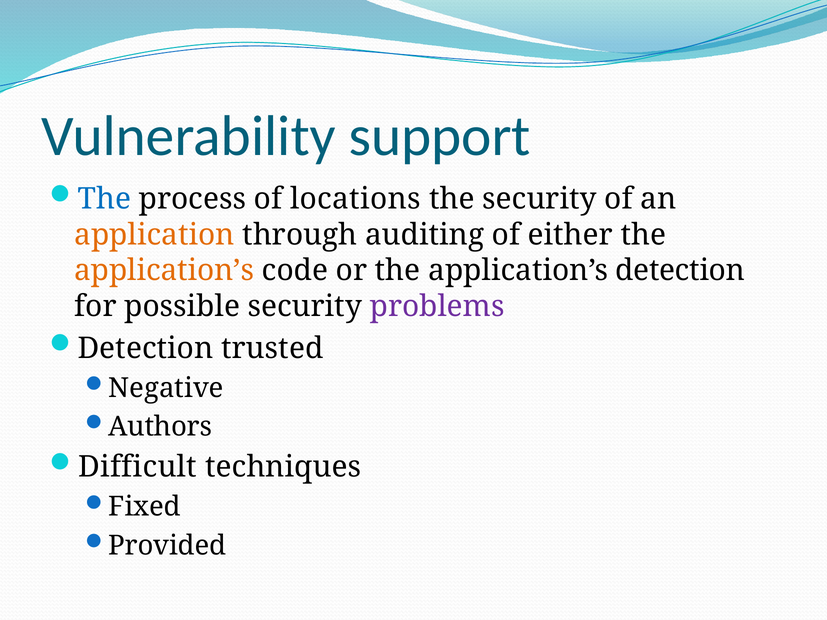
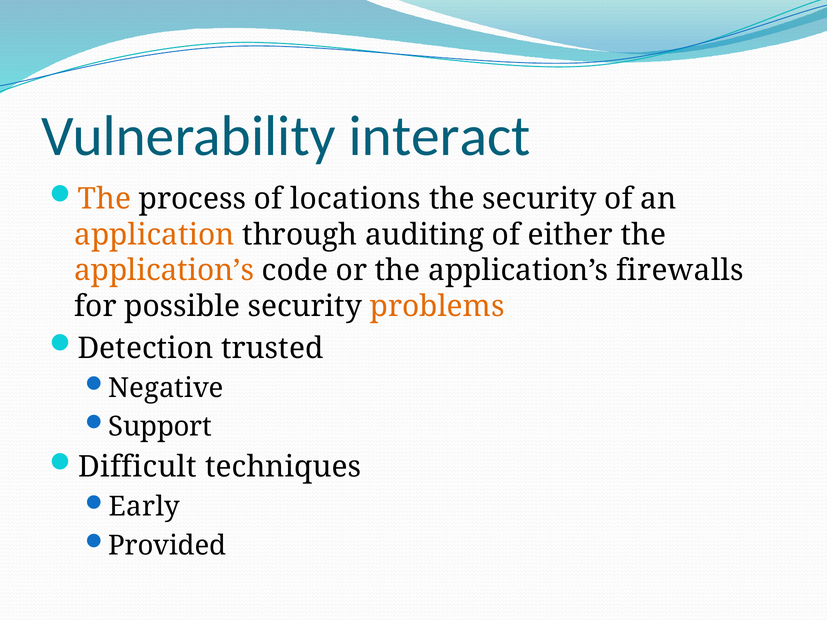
support: support -> interact
The at (104, 199) colour: blue -> orange
application’s detection: detection -> firewalls
problems colour: purple -> orange
Authors: Authors -> Support
Fixed: Fixed -> Early
